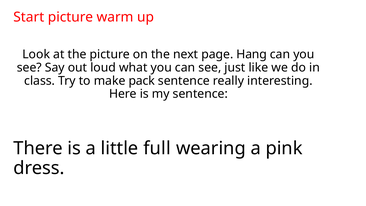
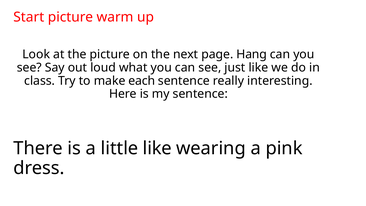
pack: pack -> each
little full: full -> like
